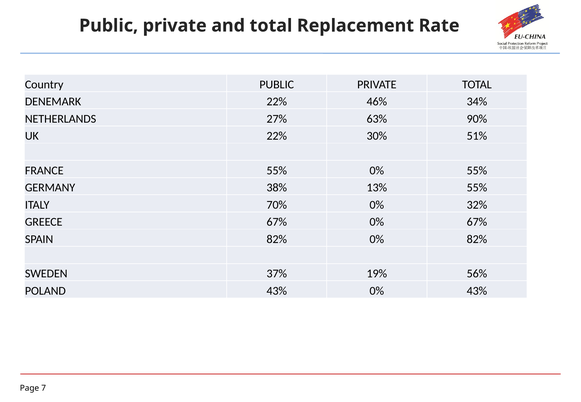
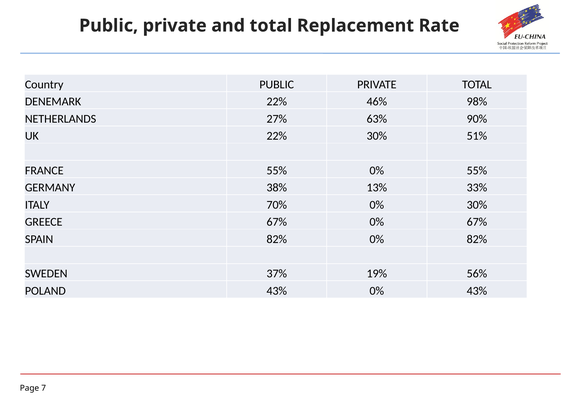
34%: 34% -> 98%
13% 55%: 55% -> 33%
0% 32%: 32% -> 30%
